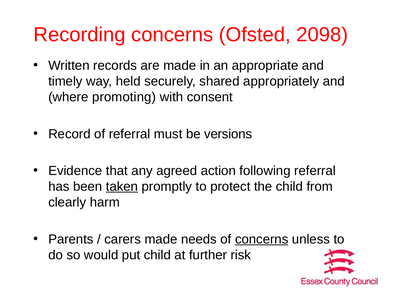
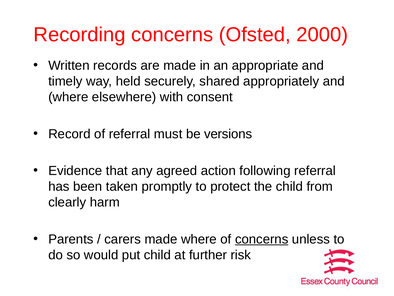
2098: 2098 -> 2000
promoting: promoting -> elsewhere
taken underline: present -> none
made needs: needs -> where
